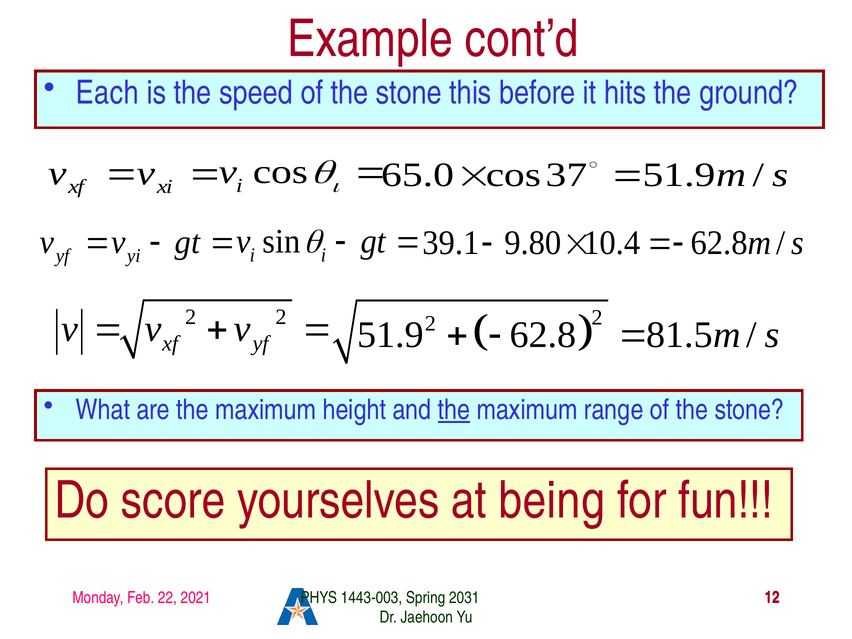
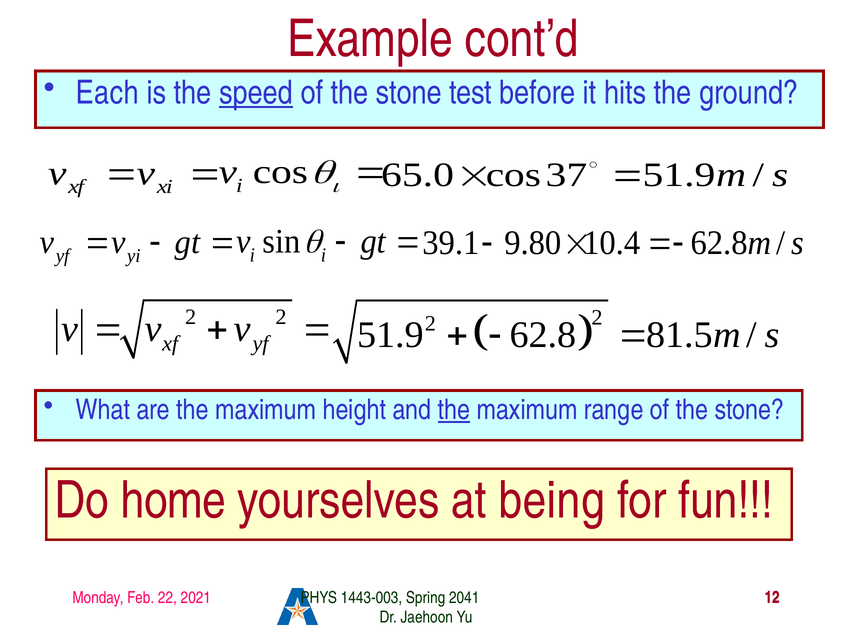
speed underline: none -> present
this: this -> test
score: score -> home
2031: 2031 -> 2041
